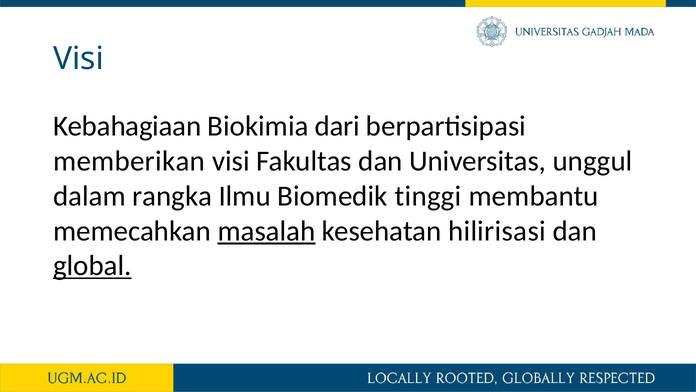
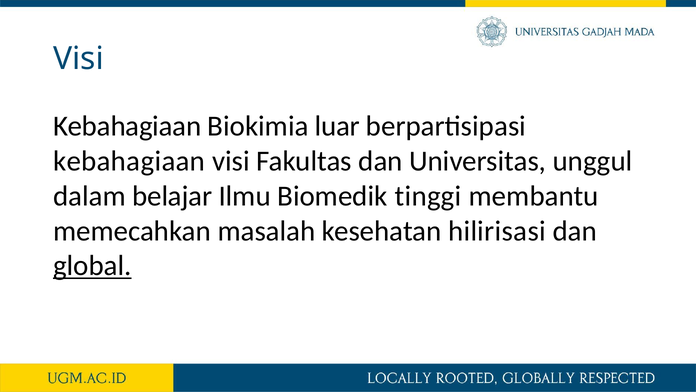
dari: dari -> luar
memberikan at (129, 161): memberikan -> kebahagiaan
rangka: rangka -> belajar
masalah underline: present -> none
